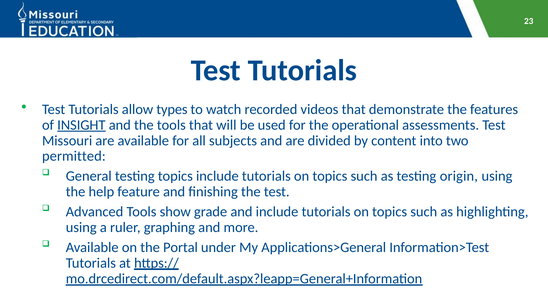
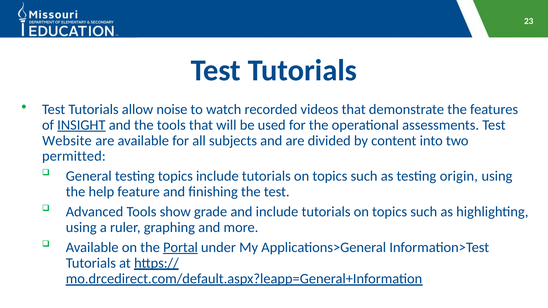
types: types -> noise
Missouri: Missouri -> Website
Portal underline: none -> present
